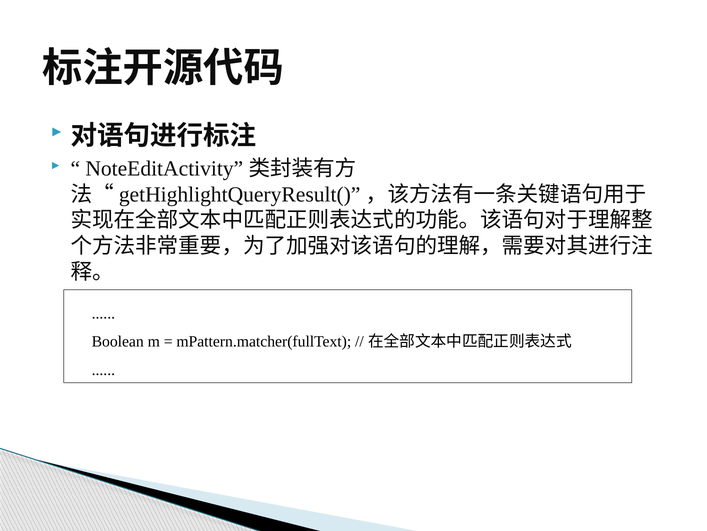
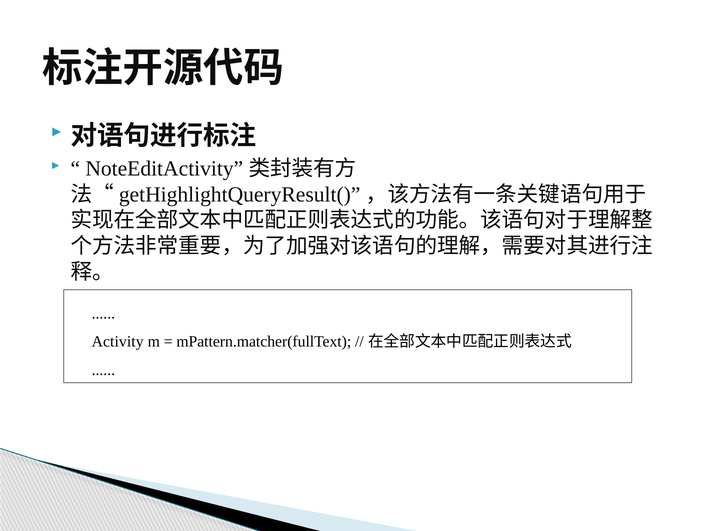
Boolean: Boolean -> Activity
